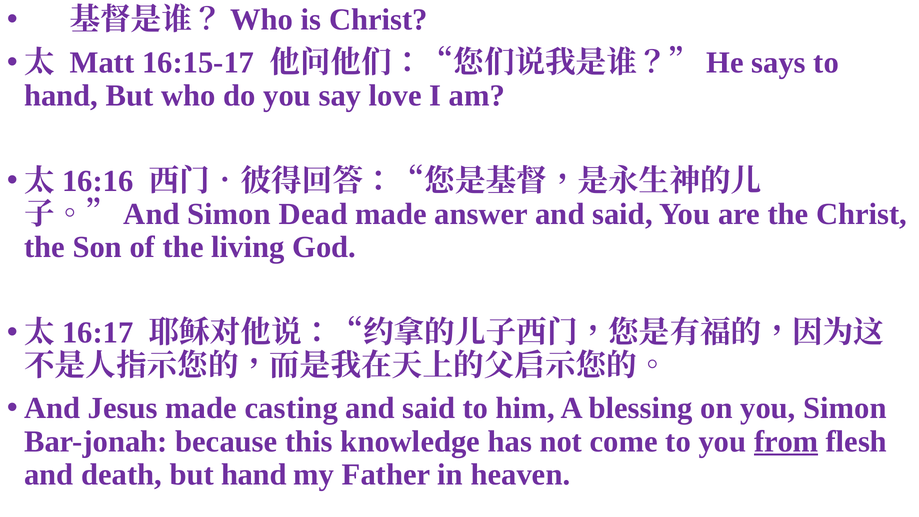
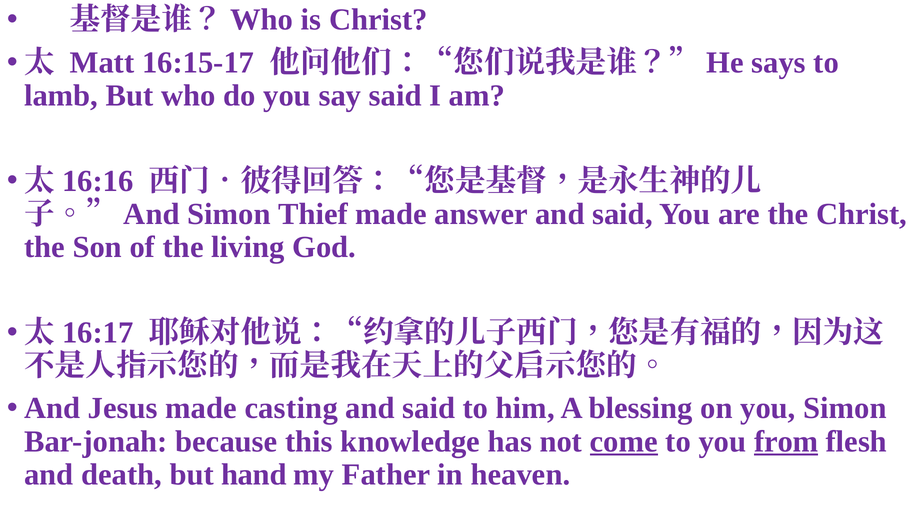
hand at (61, 96): hand -> lamb
say love: love -> said
Dead: Dead -> Thief
come underline: none -> present
